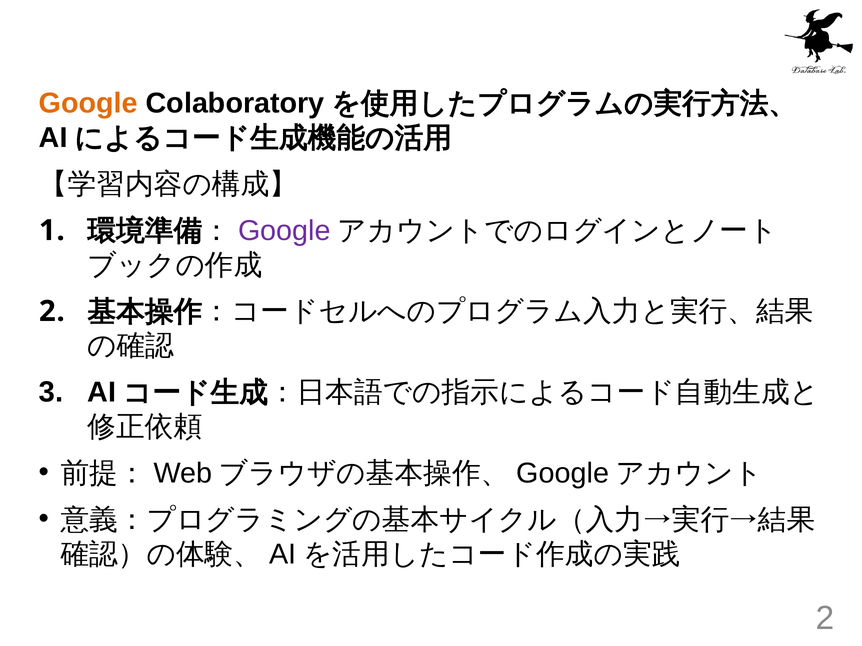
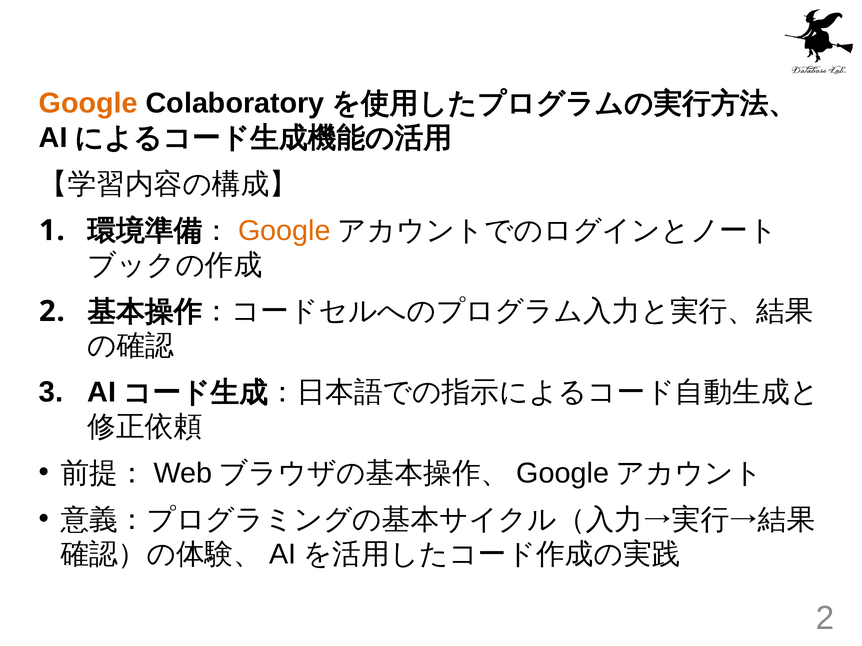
Google at (284, 231) colour: purple -> orange
